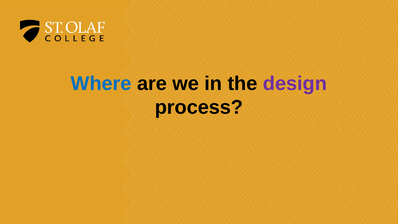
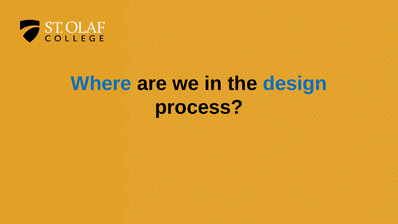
design colour: purple -> blue
